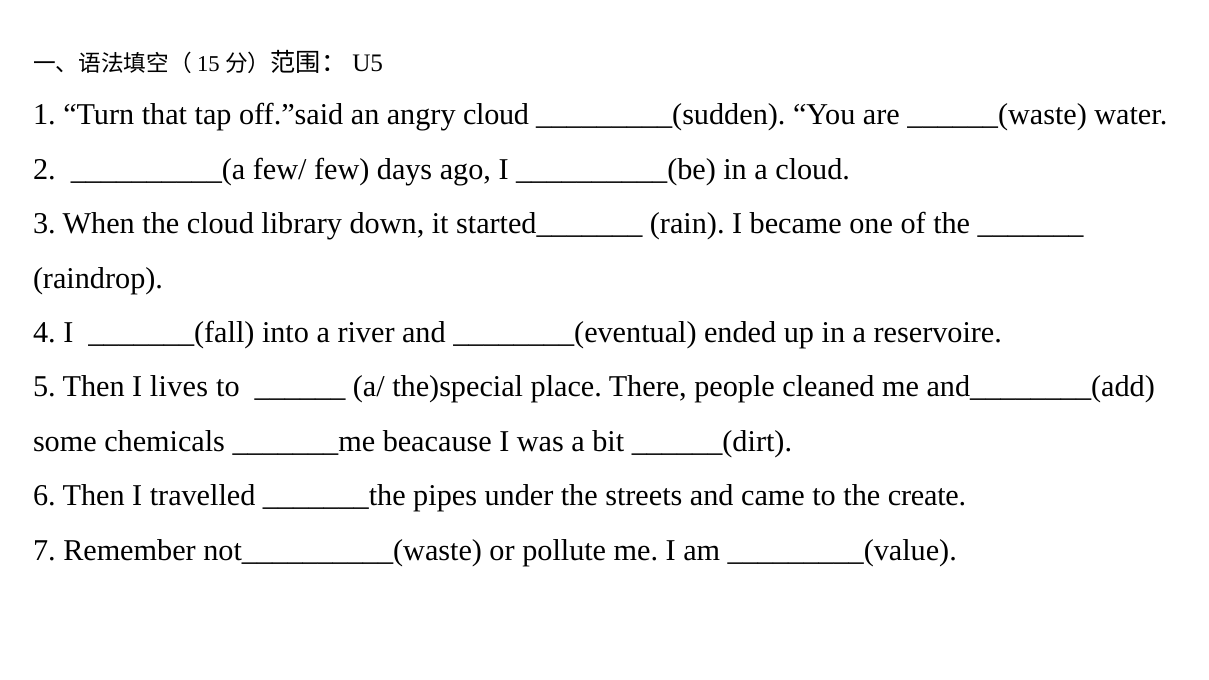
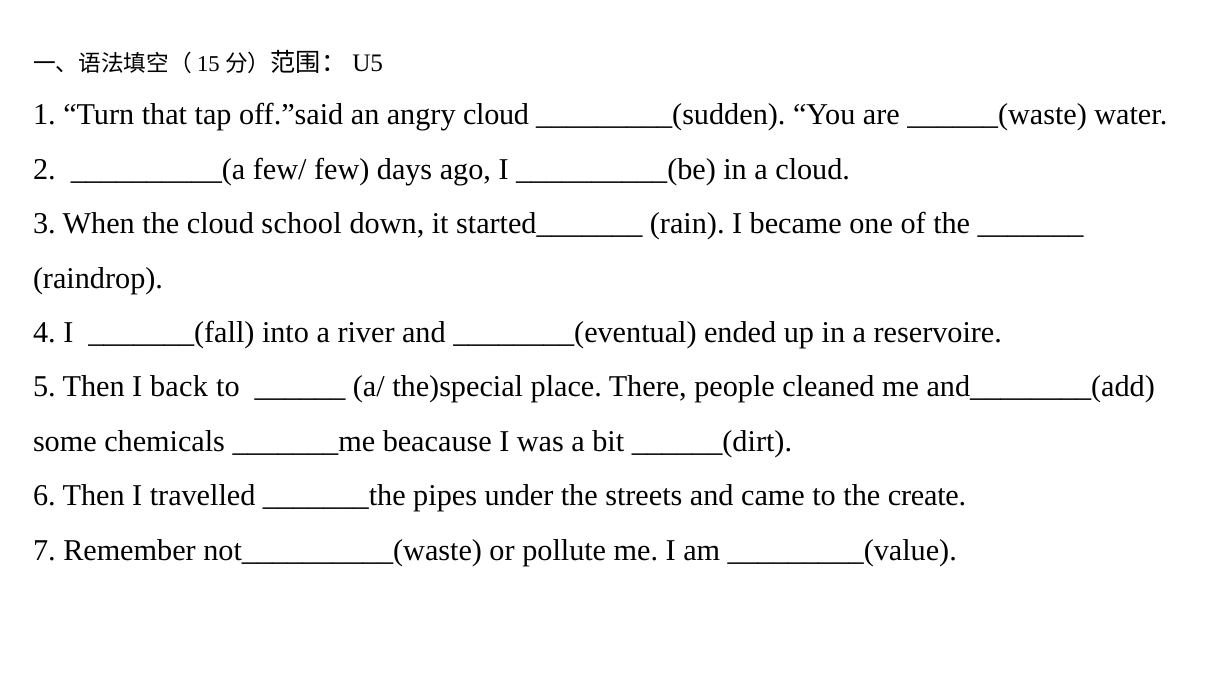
library: library -> school
lives: lives -> back
